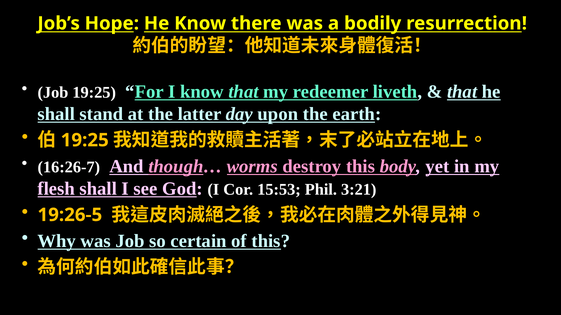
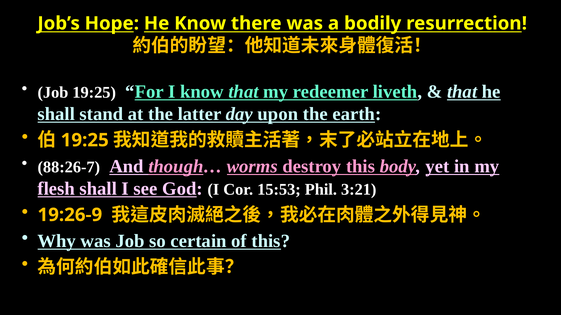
16:26-7: 16:26-7 -> 88:26-7
19:26-5: 19:26-5 -> 19:26-9
